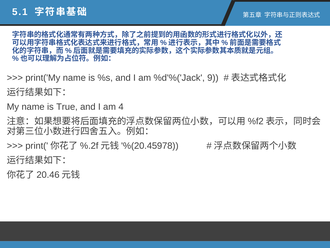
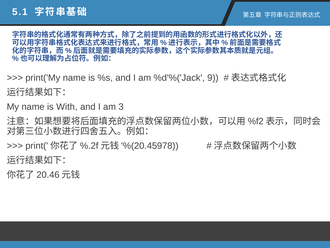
True: True -> With
4: 4 -> 3
